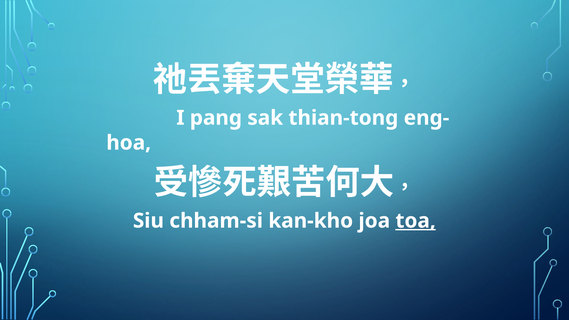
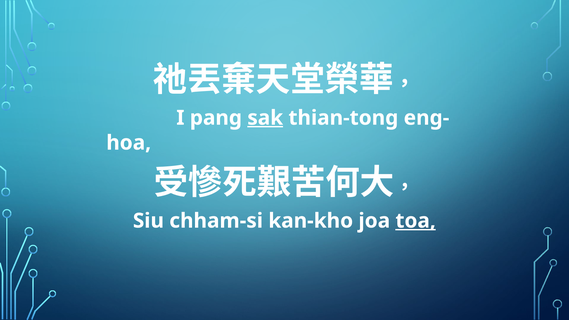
sak underline: none -> present
